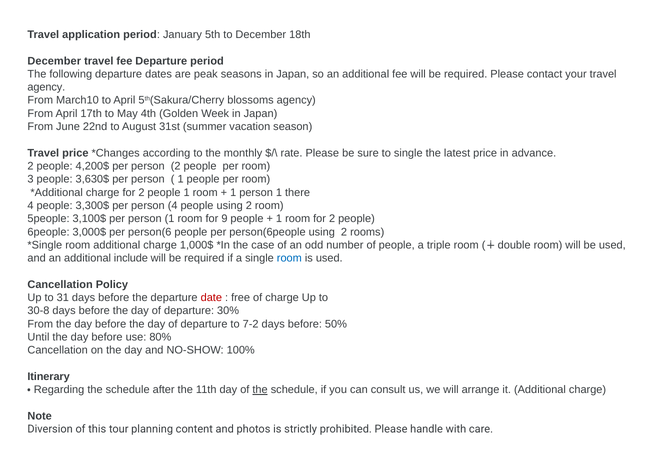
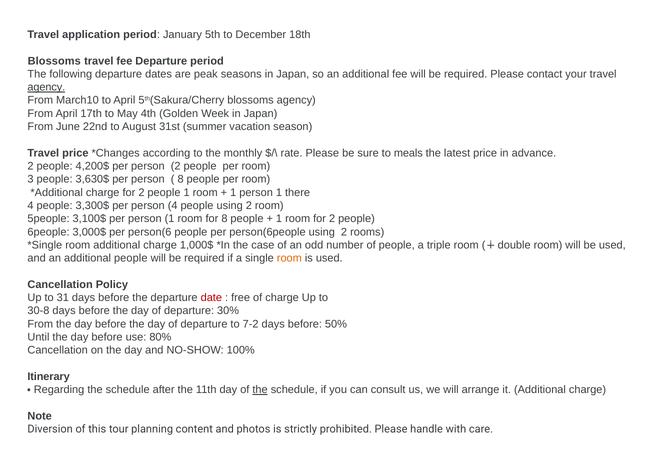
December at (54, 61): December -> Blossoms
agency at (46, 87) underline: none -> present
to single: single -> meals
1 at (181, 179): 1 -> 8
for 9: 9 -> 8
additional include: include -> people
room at (289, 258) colour: blue -> orange
